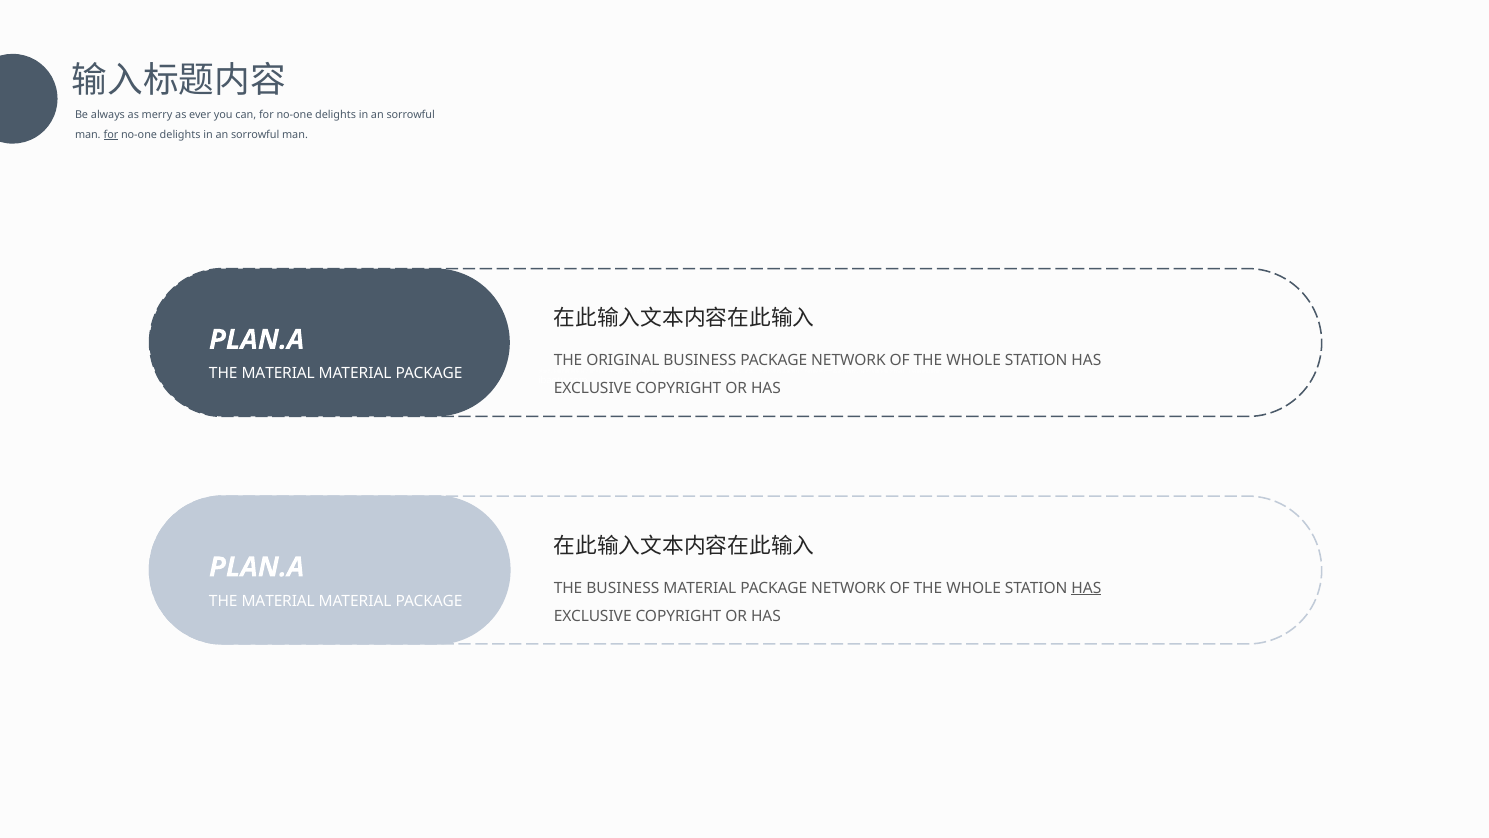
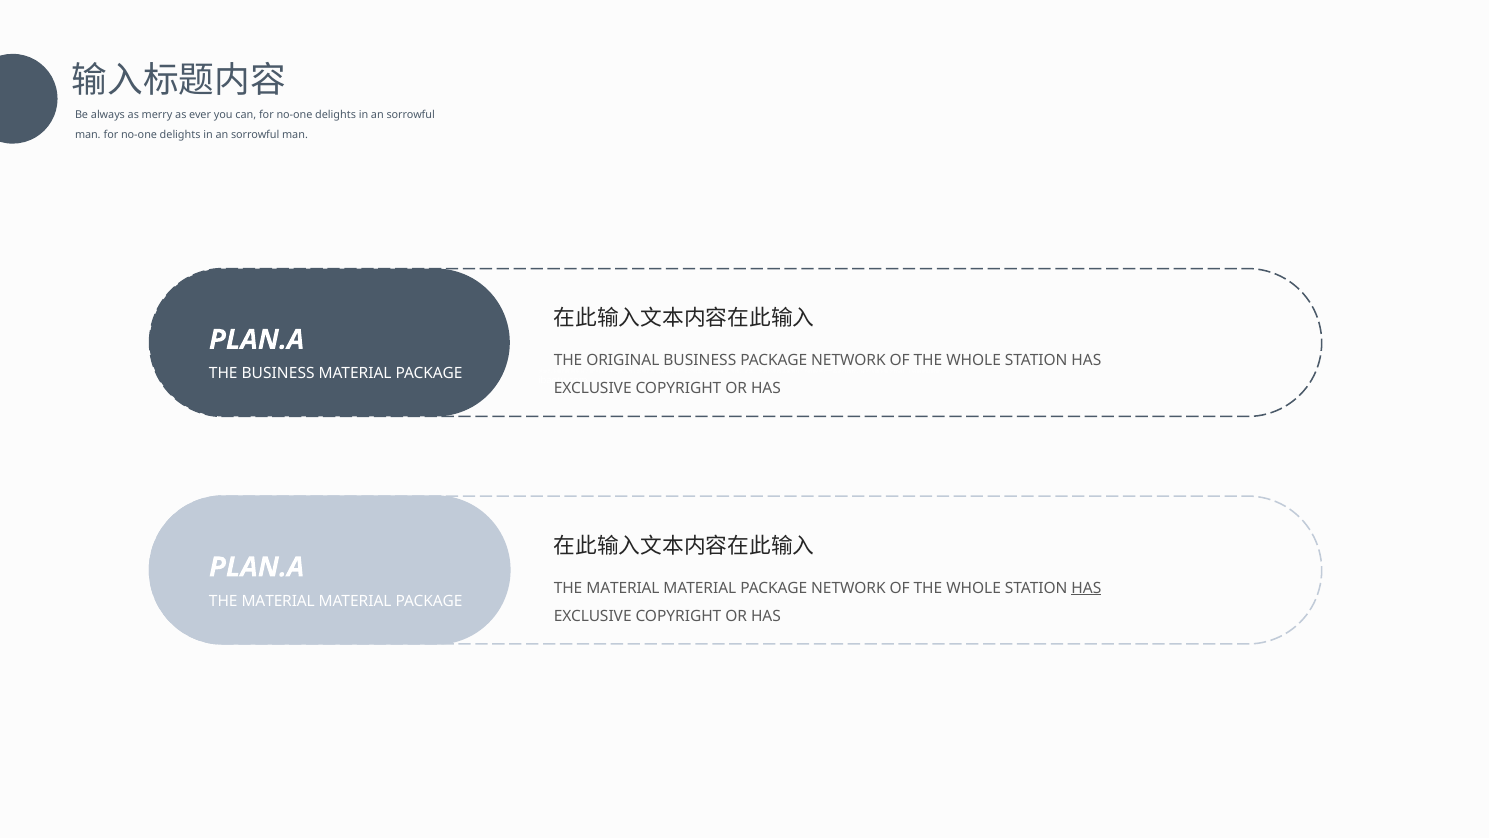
for at (111, 135) underline: present -> none
MATERIAL at (278, 374): MATERIAL -> BUSINESS
BUSINESS at (623, 588): BUSINESS -> MATERIAL
